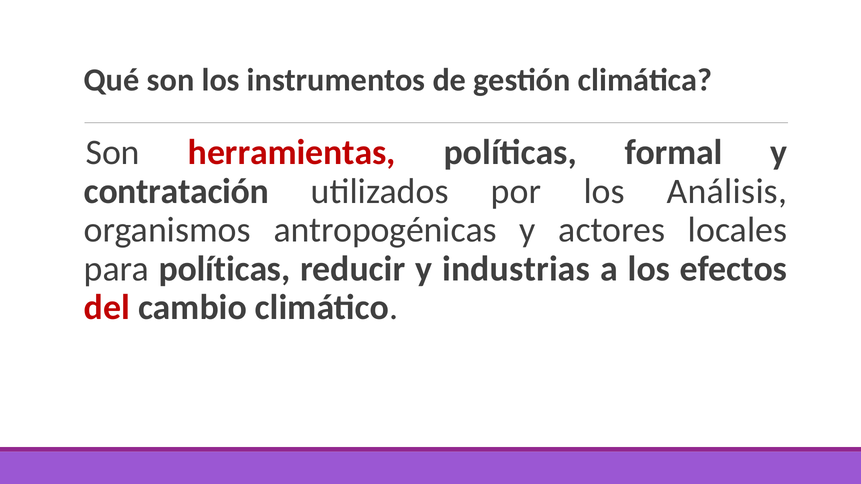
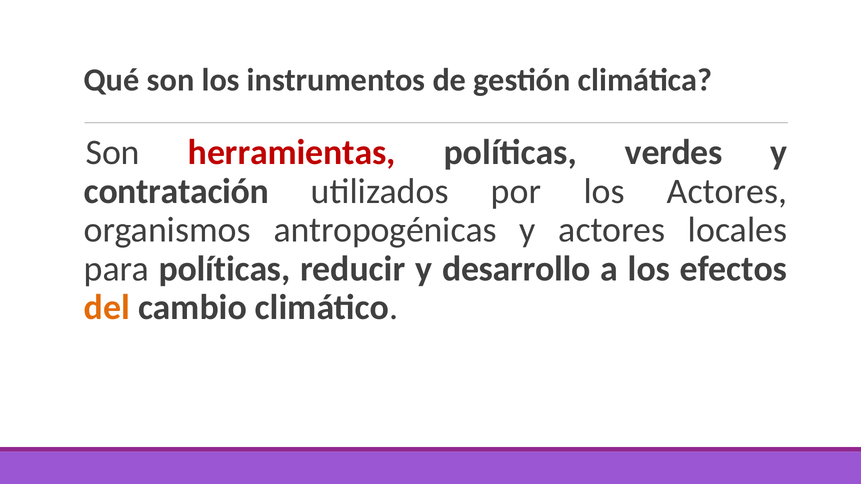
formal: formal -> verdes
los Análisis: Análisis -> Actores
industrias: industrias -> desarrollo
del colour: red -> orange
